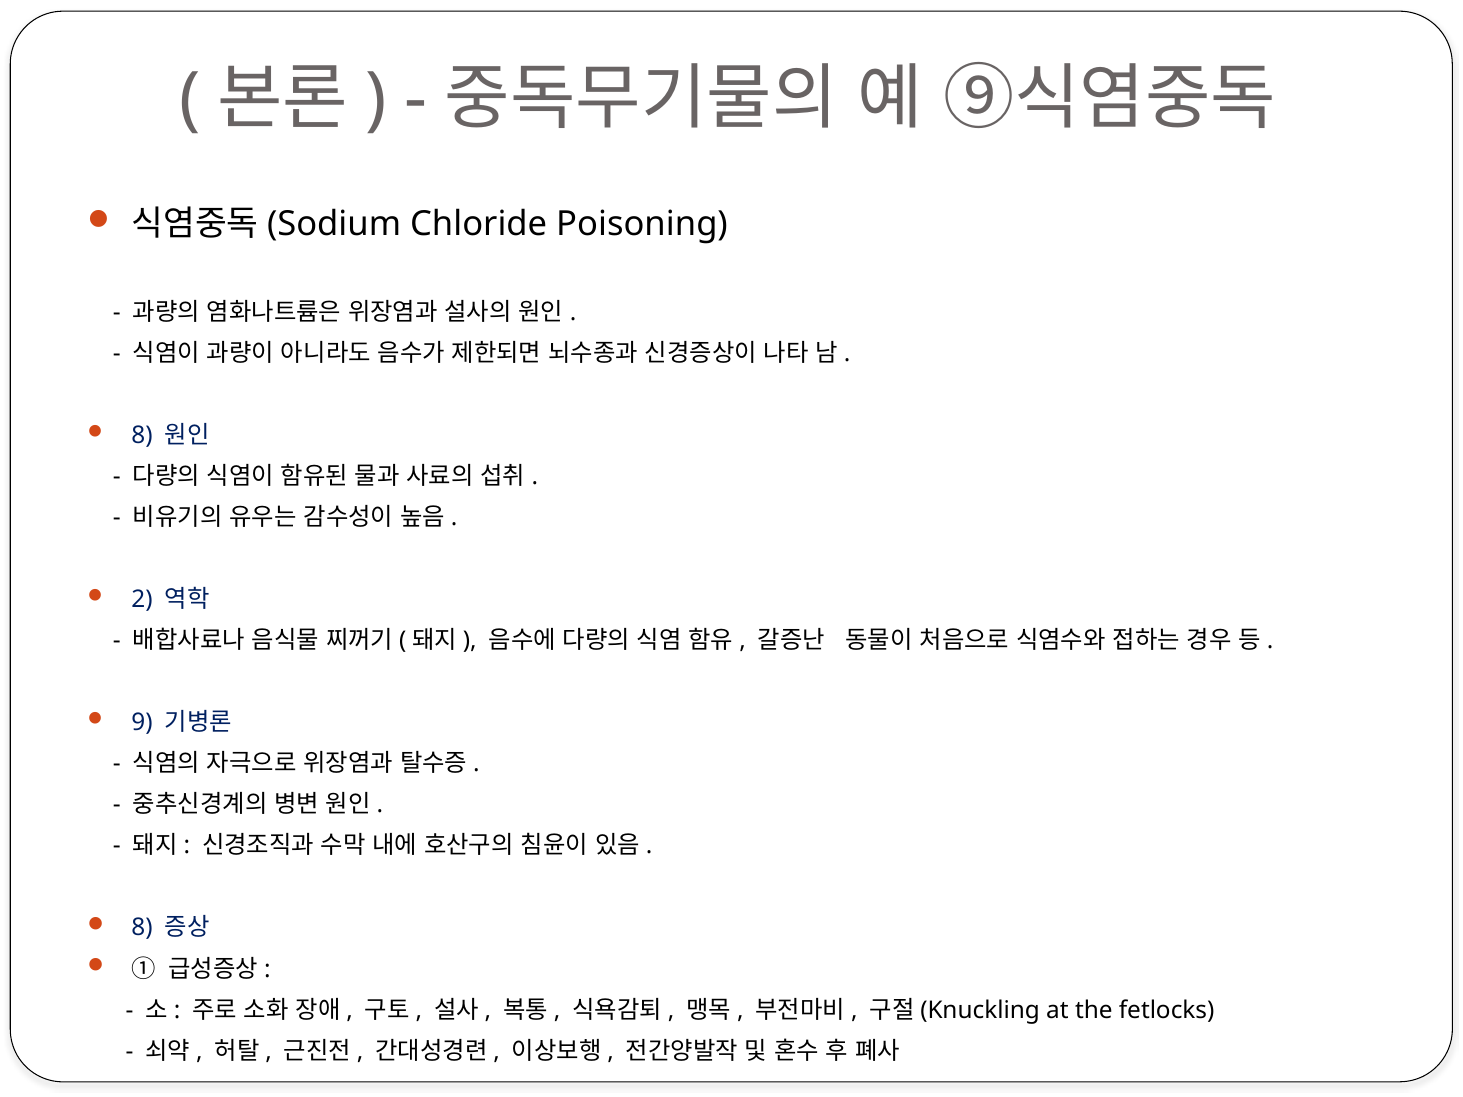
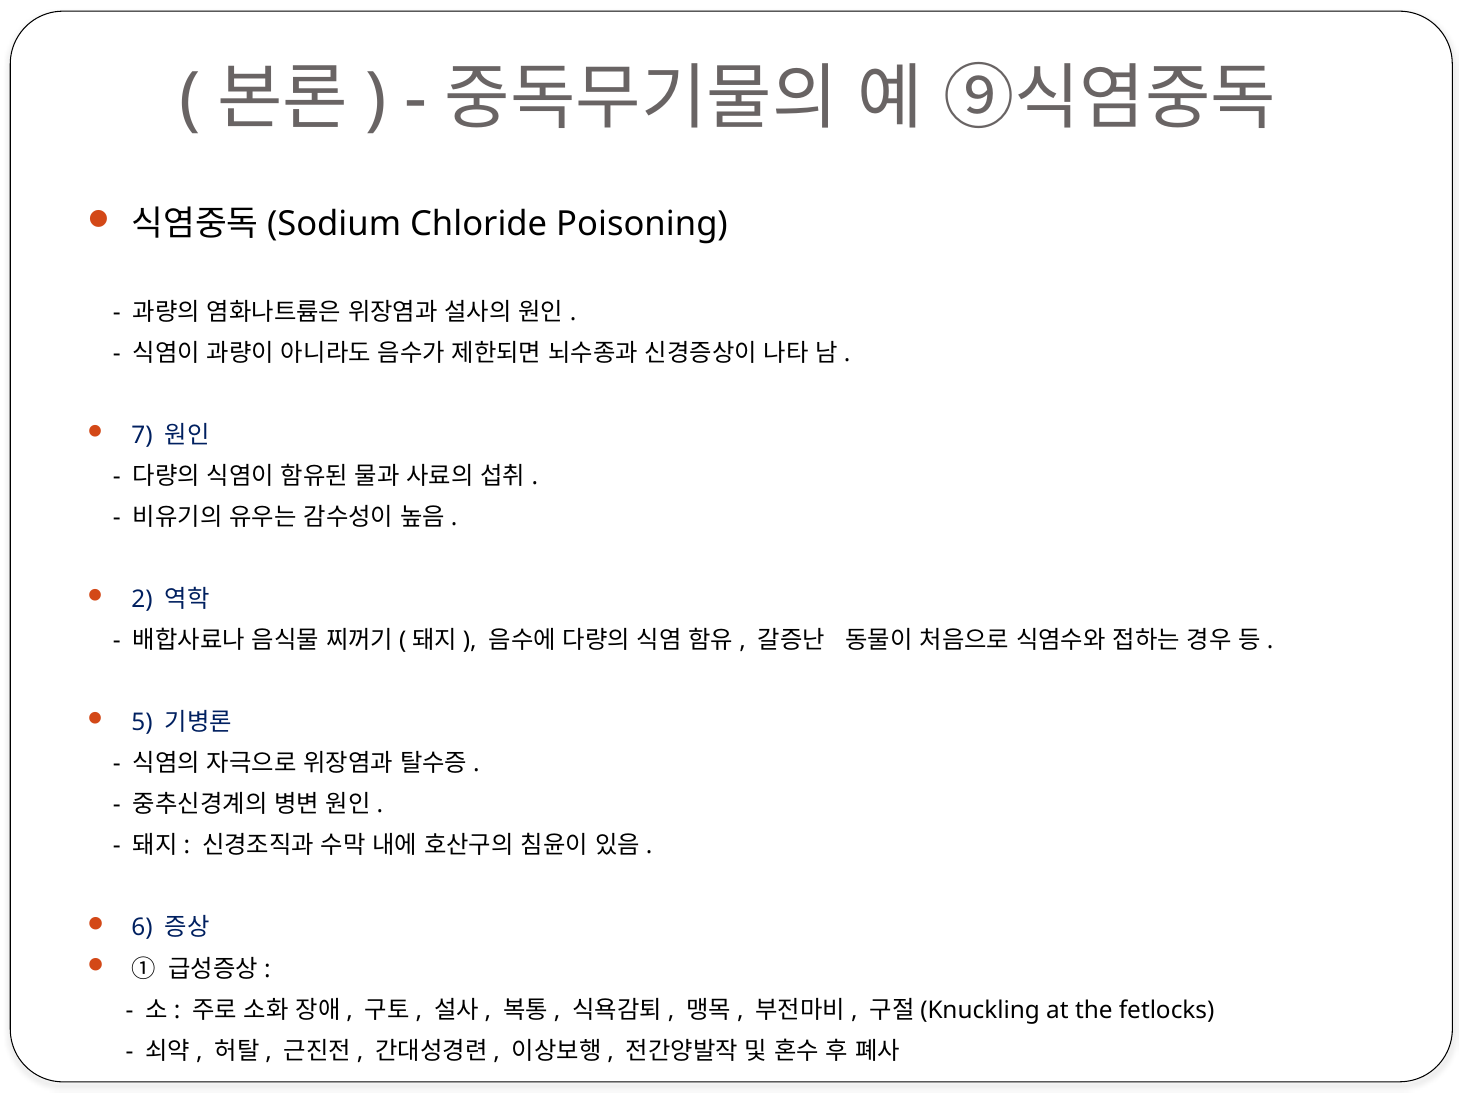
8 at (142, 435): 8 -> 7
9: 9 -> 5
8 at (142, 928): 8 -> 6
